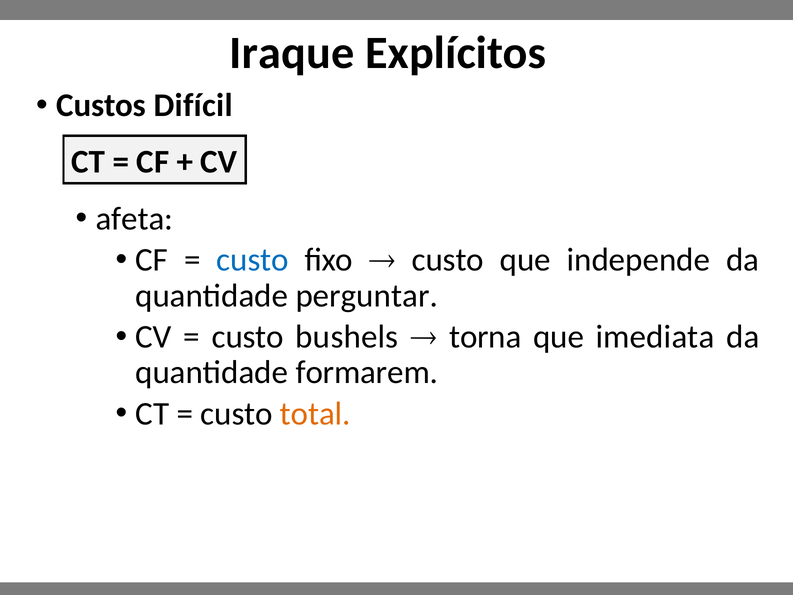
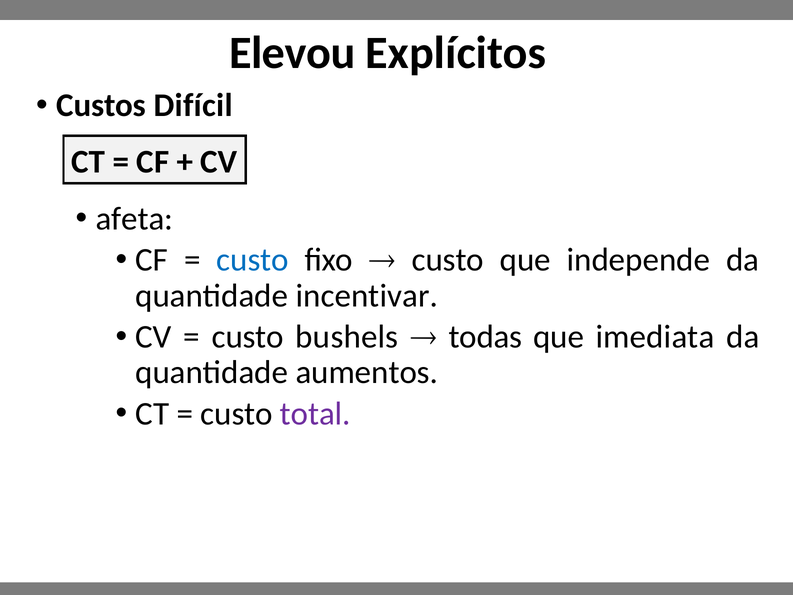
Iraque: Iraque -> Elevou
perguntar: perguntar -> incentivar
torna: torna -> todas
formarem: formarem -> aumentos
total colour: orange -> purple
